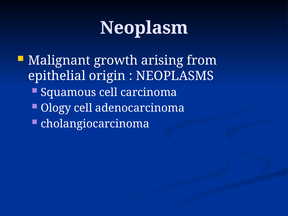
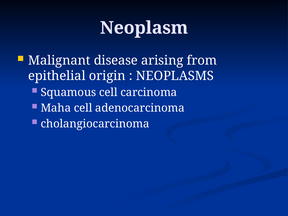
growth: growth -> disease
Ology: Ology -> Maha
